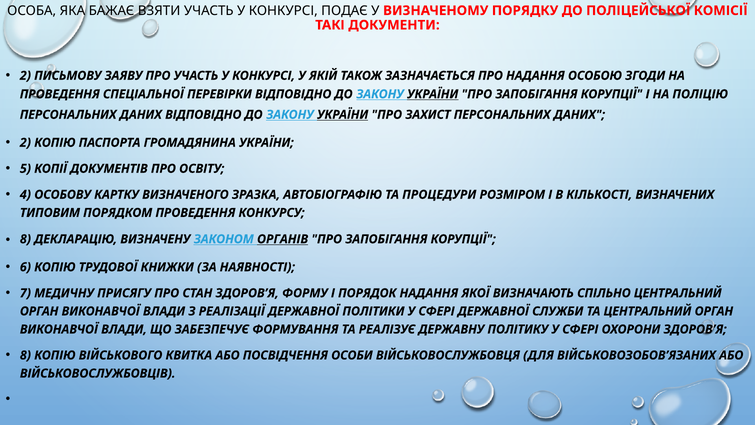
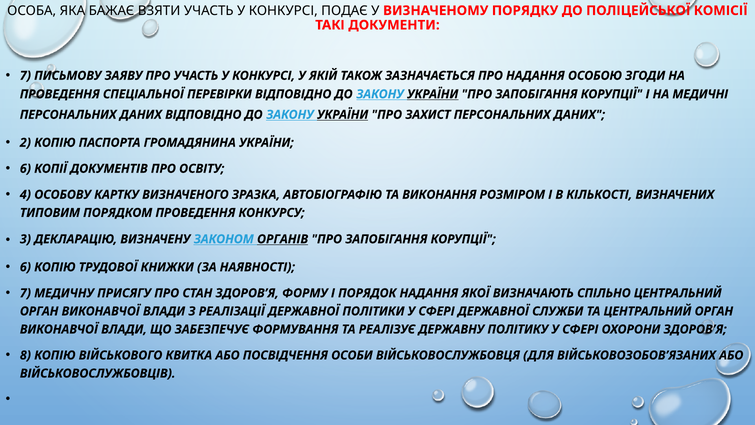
2 at (25, 76): 2 -> 7
ПОЛІЦІЮ: ПОЛІЦІЮ -> МЕДИЧНІ
5 at (25, 169): 5 -> 6
ПРОЦЕДУРИ: ПРОЦЕДУРИ -> ВИКОНАННЯ
8 at (25, 239): 8 -> 3
